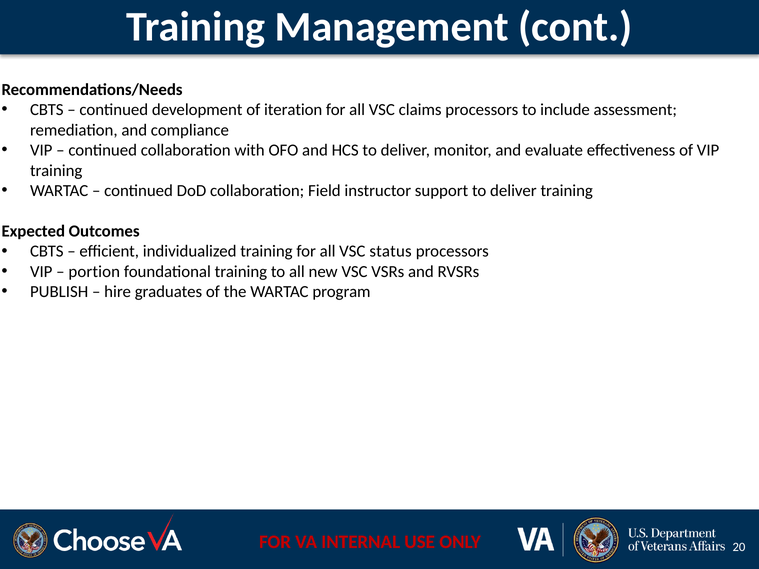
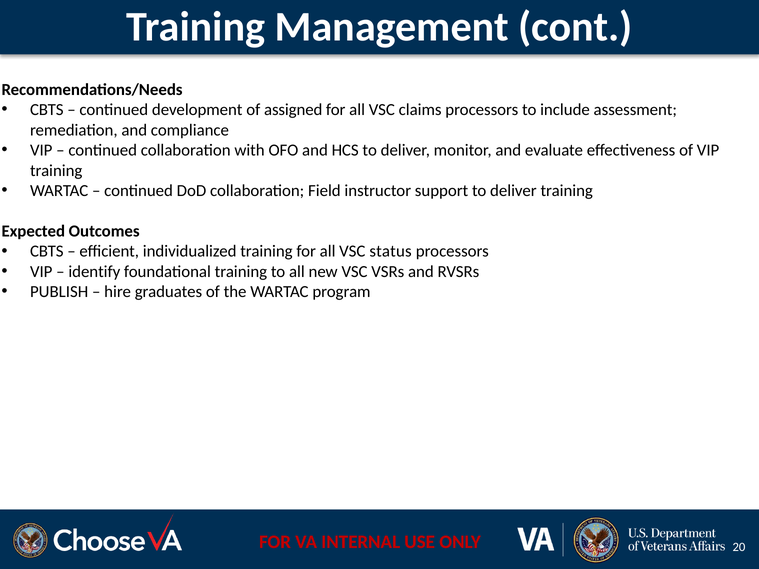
iteration: iteration -> assigned
portion: portion -> identify
